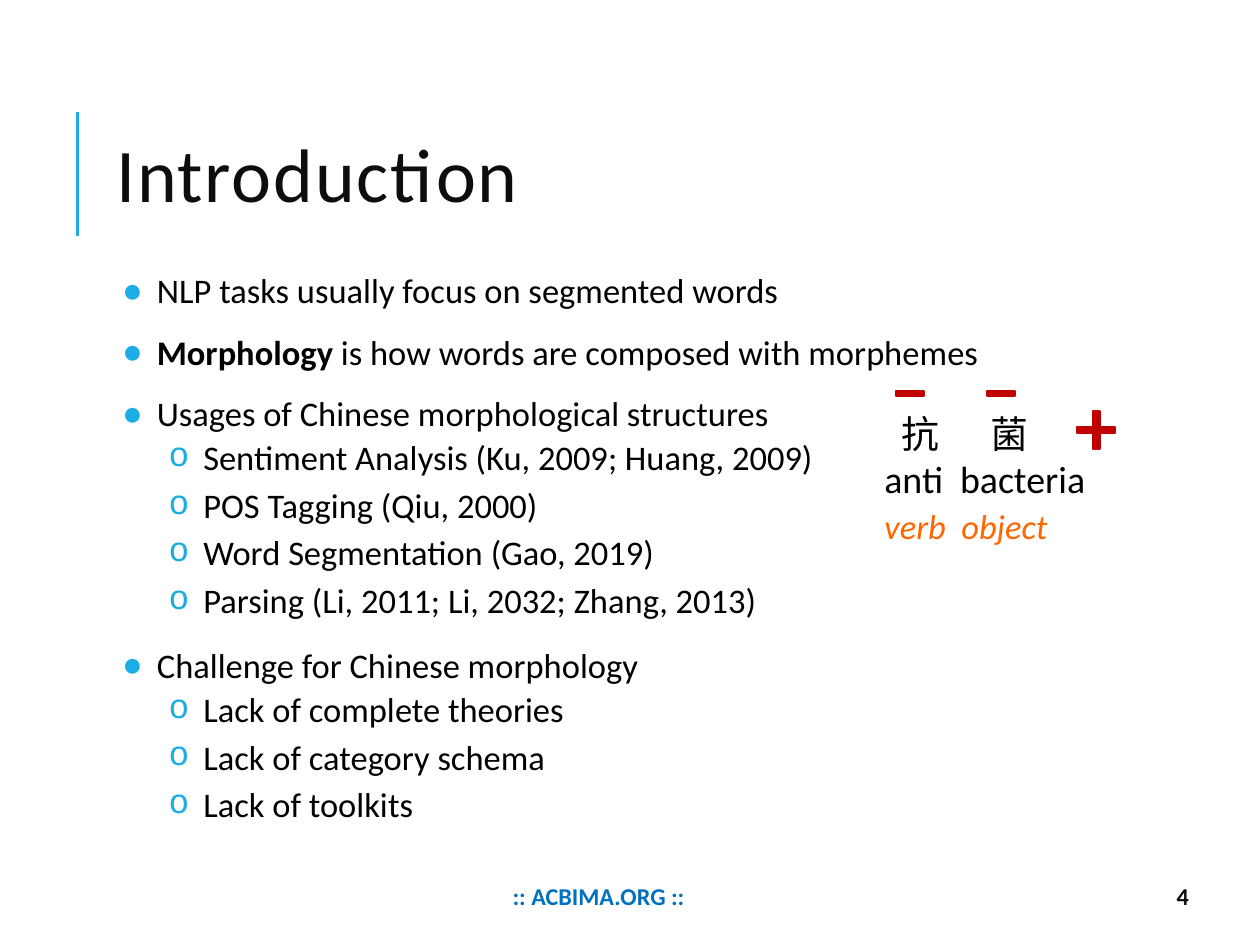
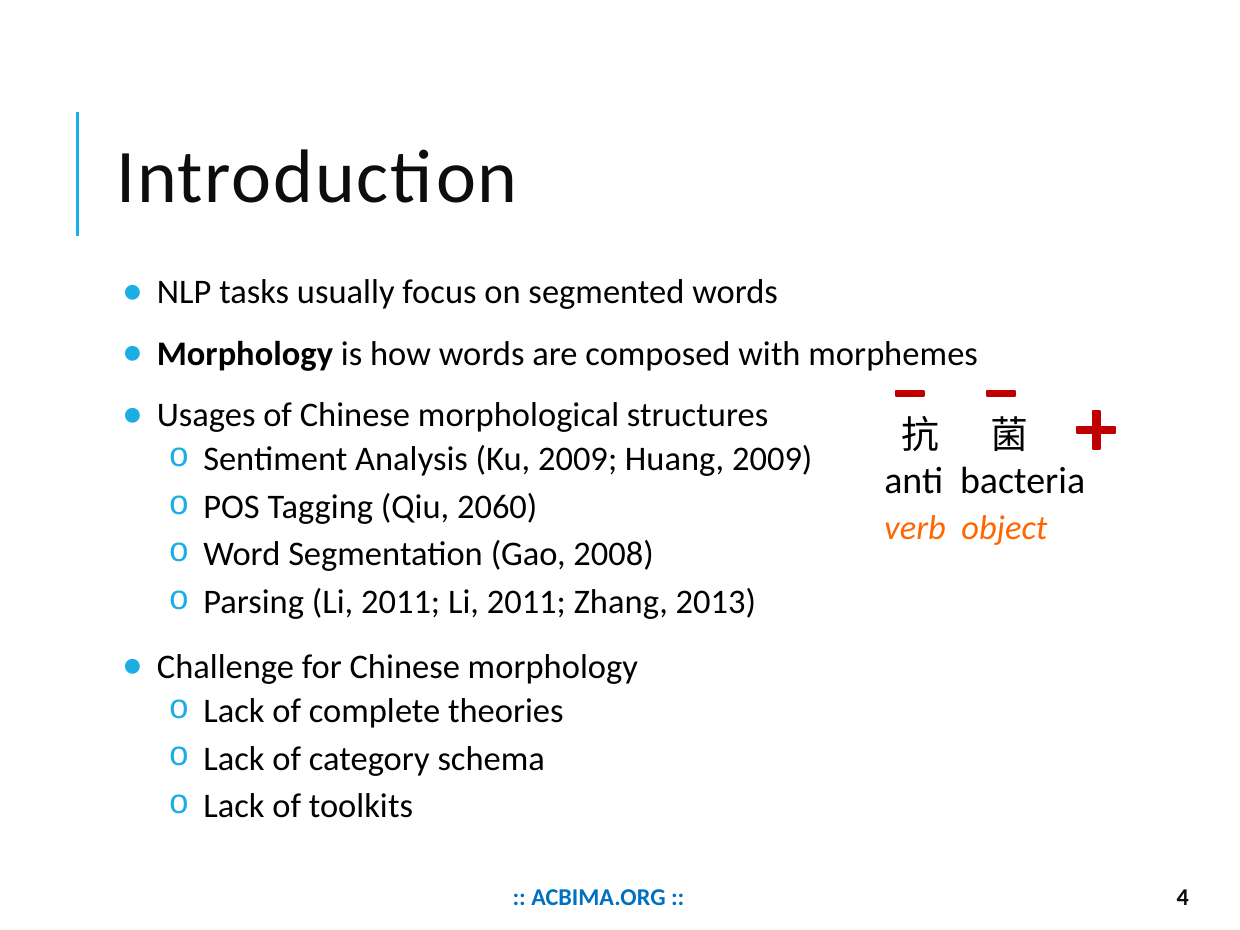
2000: 2000 -> 2060
2019: 2019 -> 2008
2011 Li 2032: 2032 -> 2011
